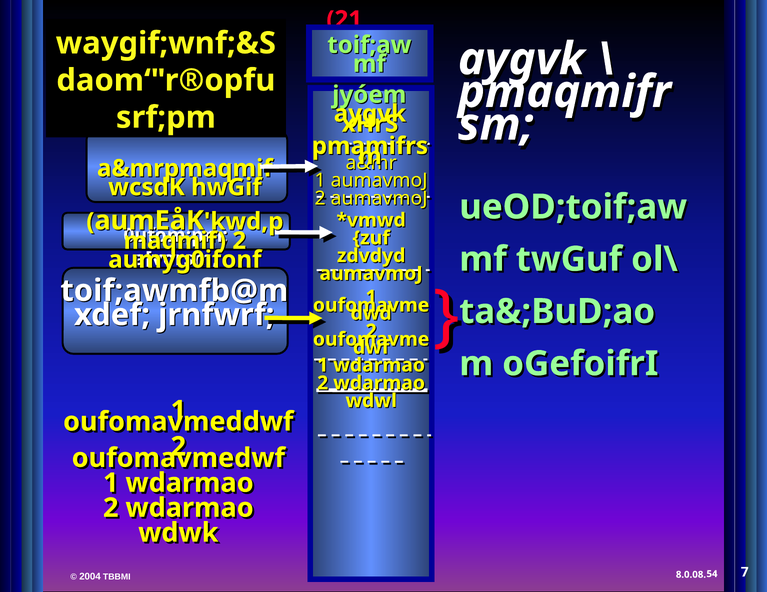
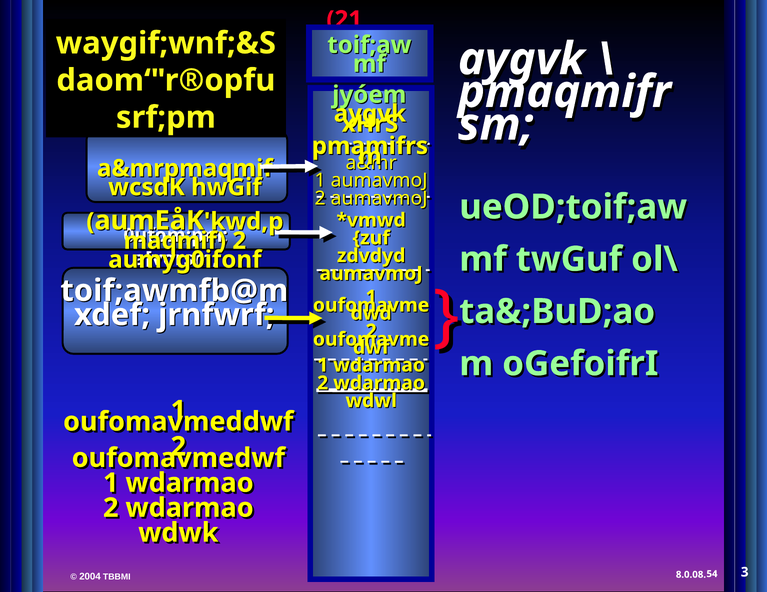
7: 7 -> 3
